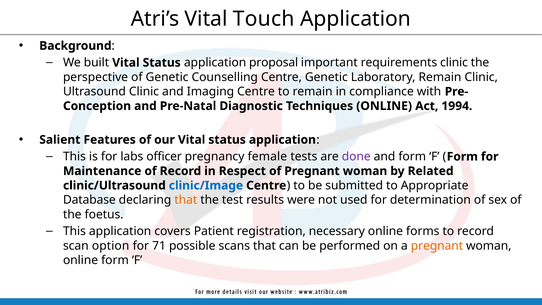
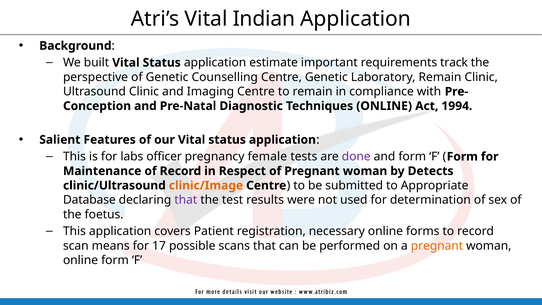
Touch: Touch -> Indian
proposal: proposal -> estimate
requirements clinic: clinic -> track
Related: Related -> Detects
clinic/Image colour: blue -> orange
that at (186, 200) colour: orange -> purple
option: option -> means
71: 71 -> 17
